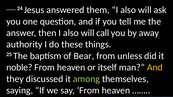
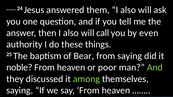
away: away -> even
from unless: unless -> saying
itself: itself -> poor
And at (155, 68) colour: yellow -> light green
